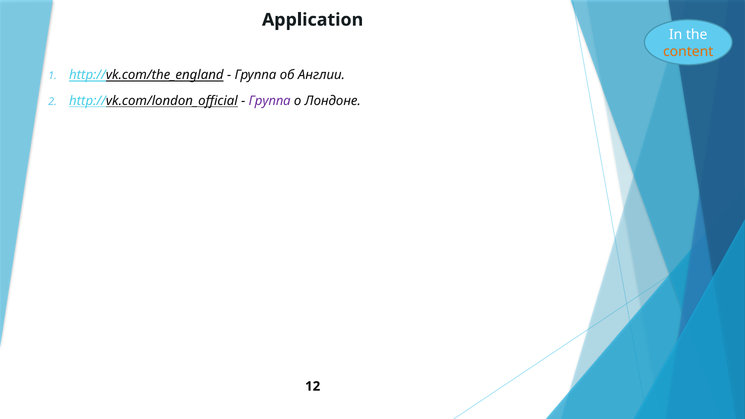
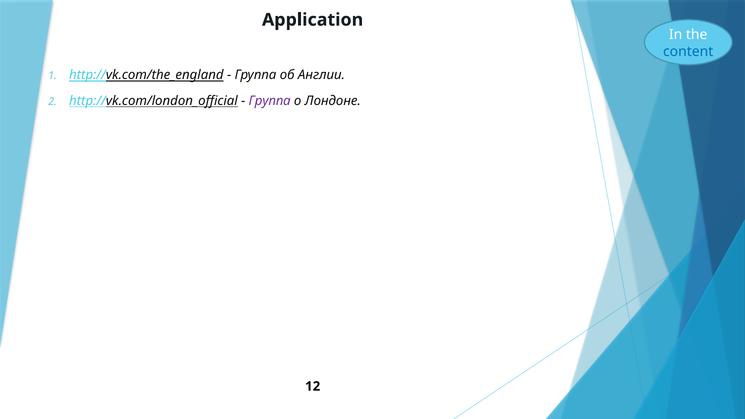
content colour: orange -> blue
